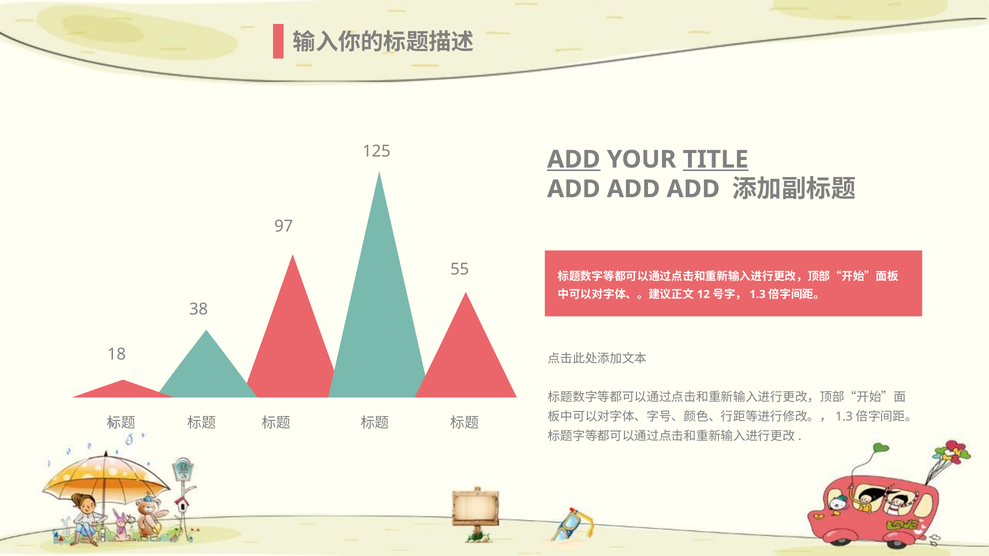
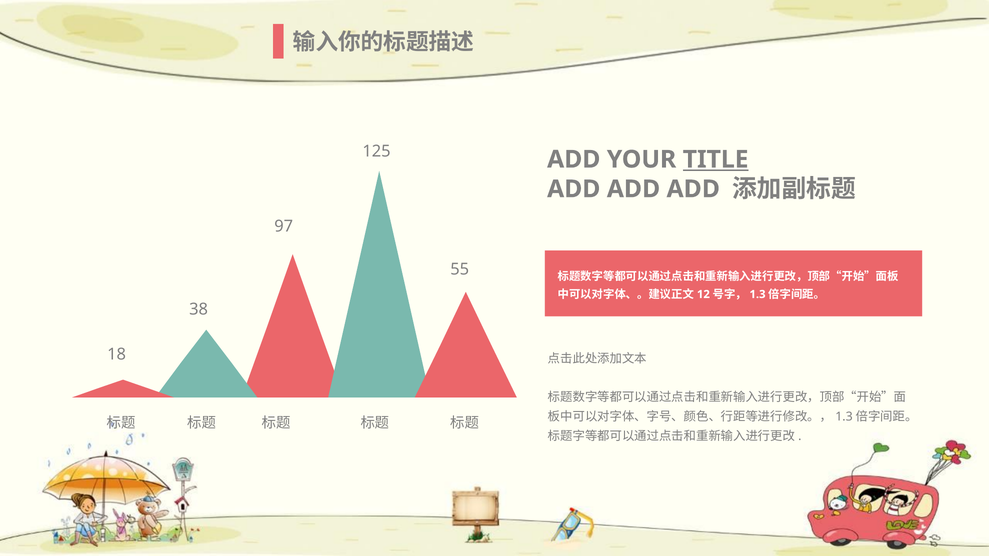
ADD at (574, 160) underline: present -> none
